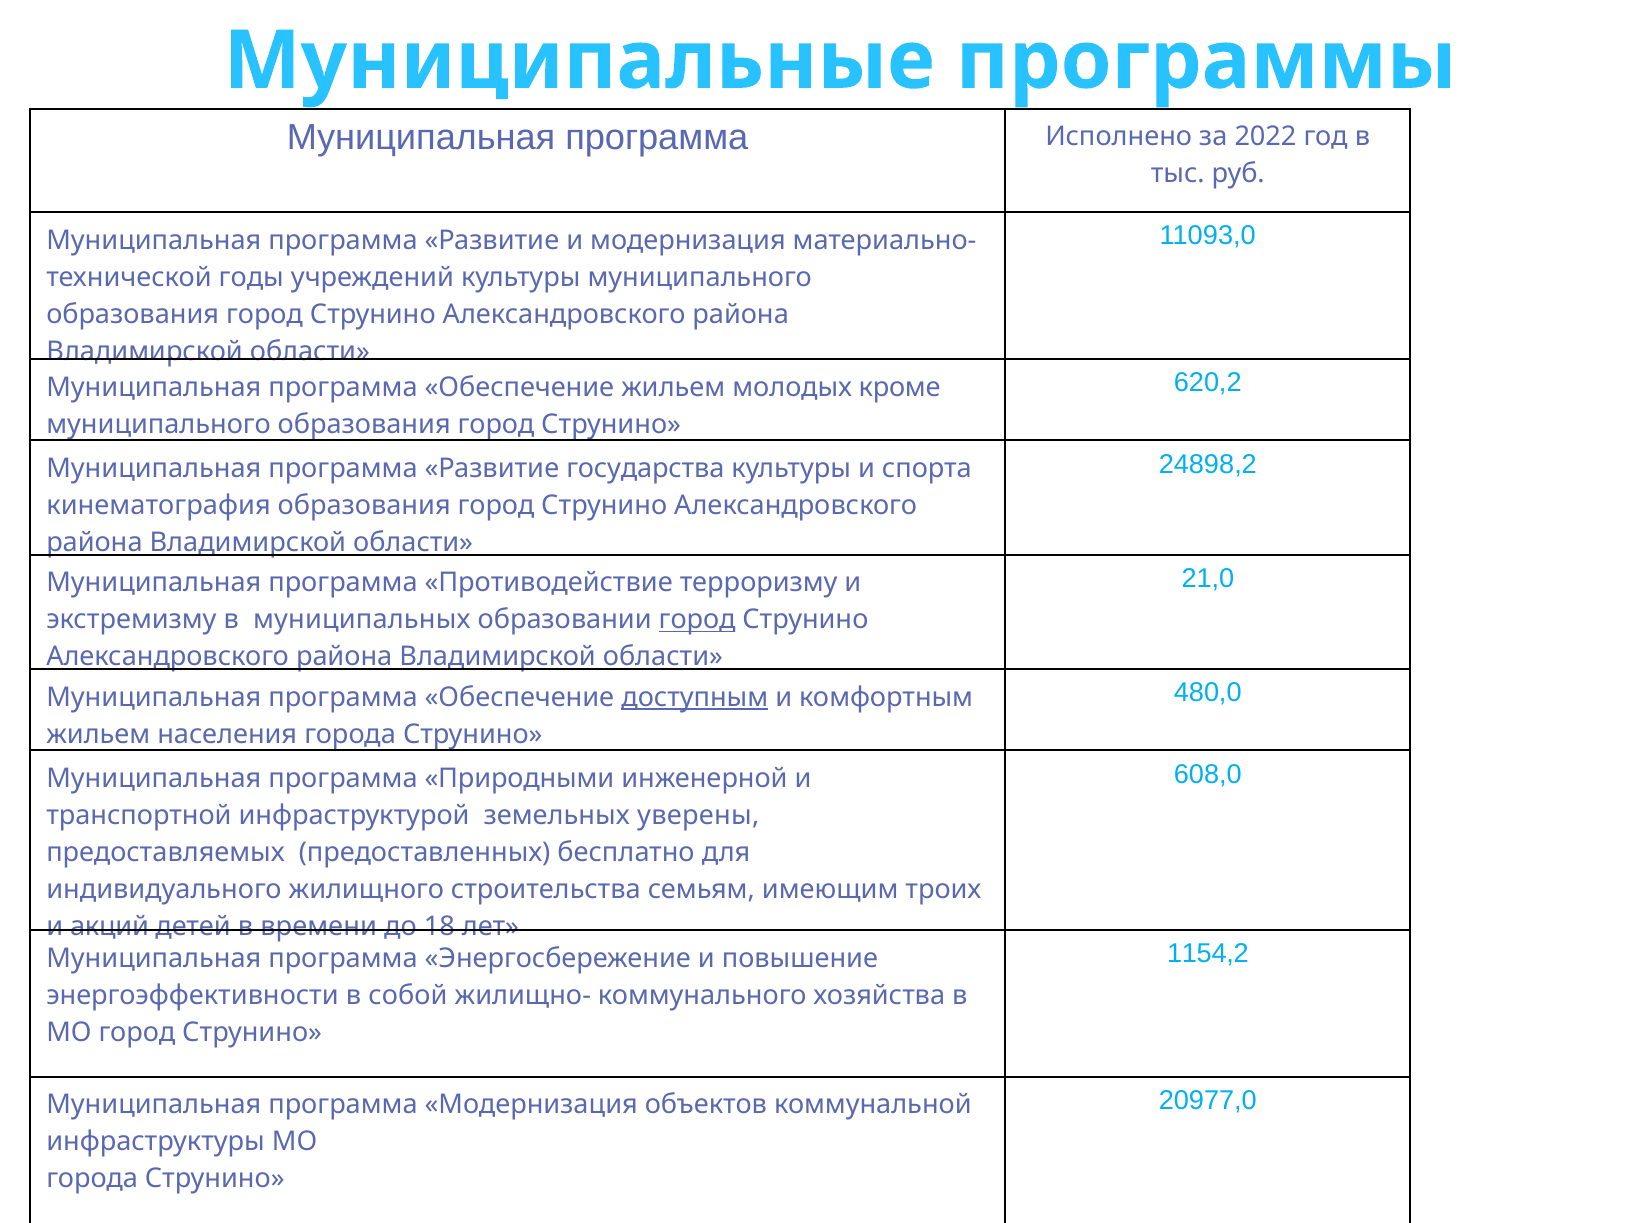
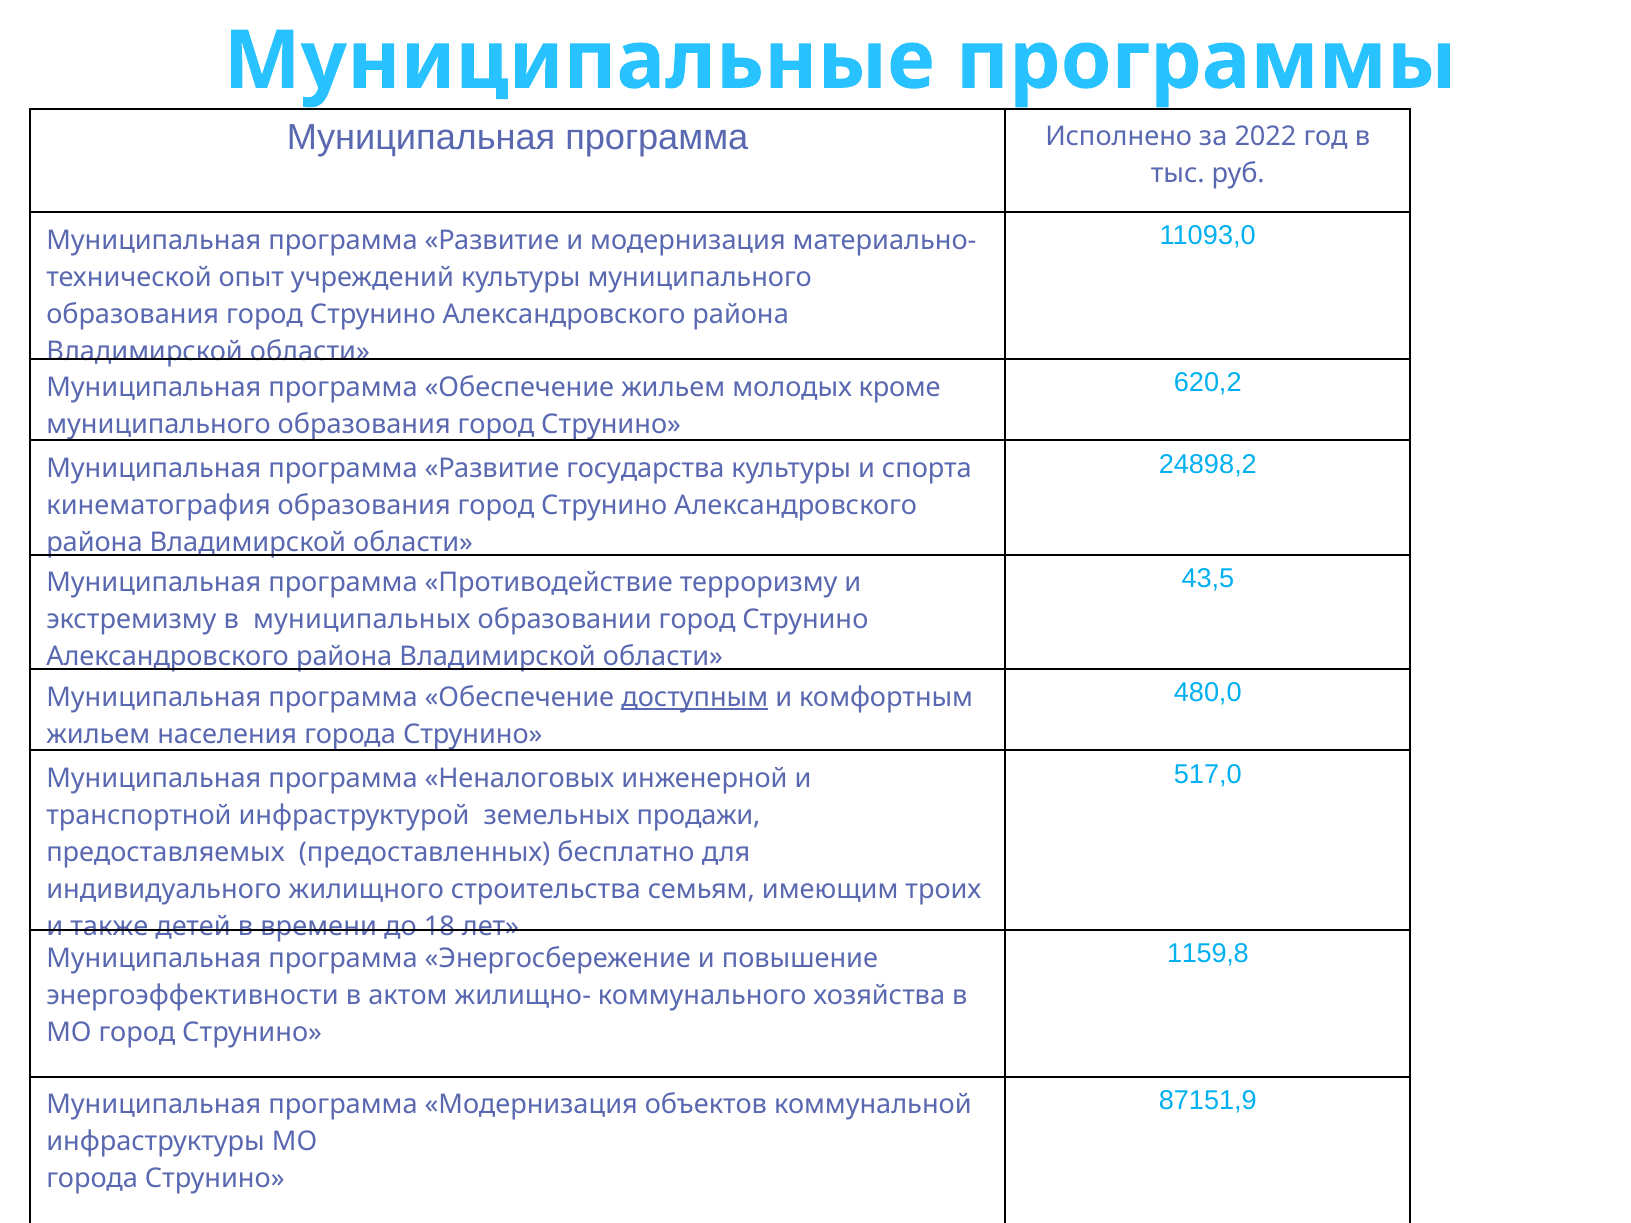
годы: годы -> опыт
21,0: 21,0 -> 43,5
город at (697, 620) underline: present -> none
608,0: 608,0 -> 517,0
Природными: Природными -> Неналоговых
уверены: уверены -> продажи
акций: акций -> также
1154,2: 1154,2 -> 1159,8
собой: собой -> актом
20977,0: 20977,0 -> 87151,9
